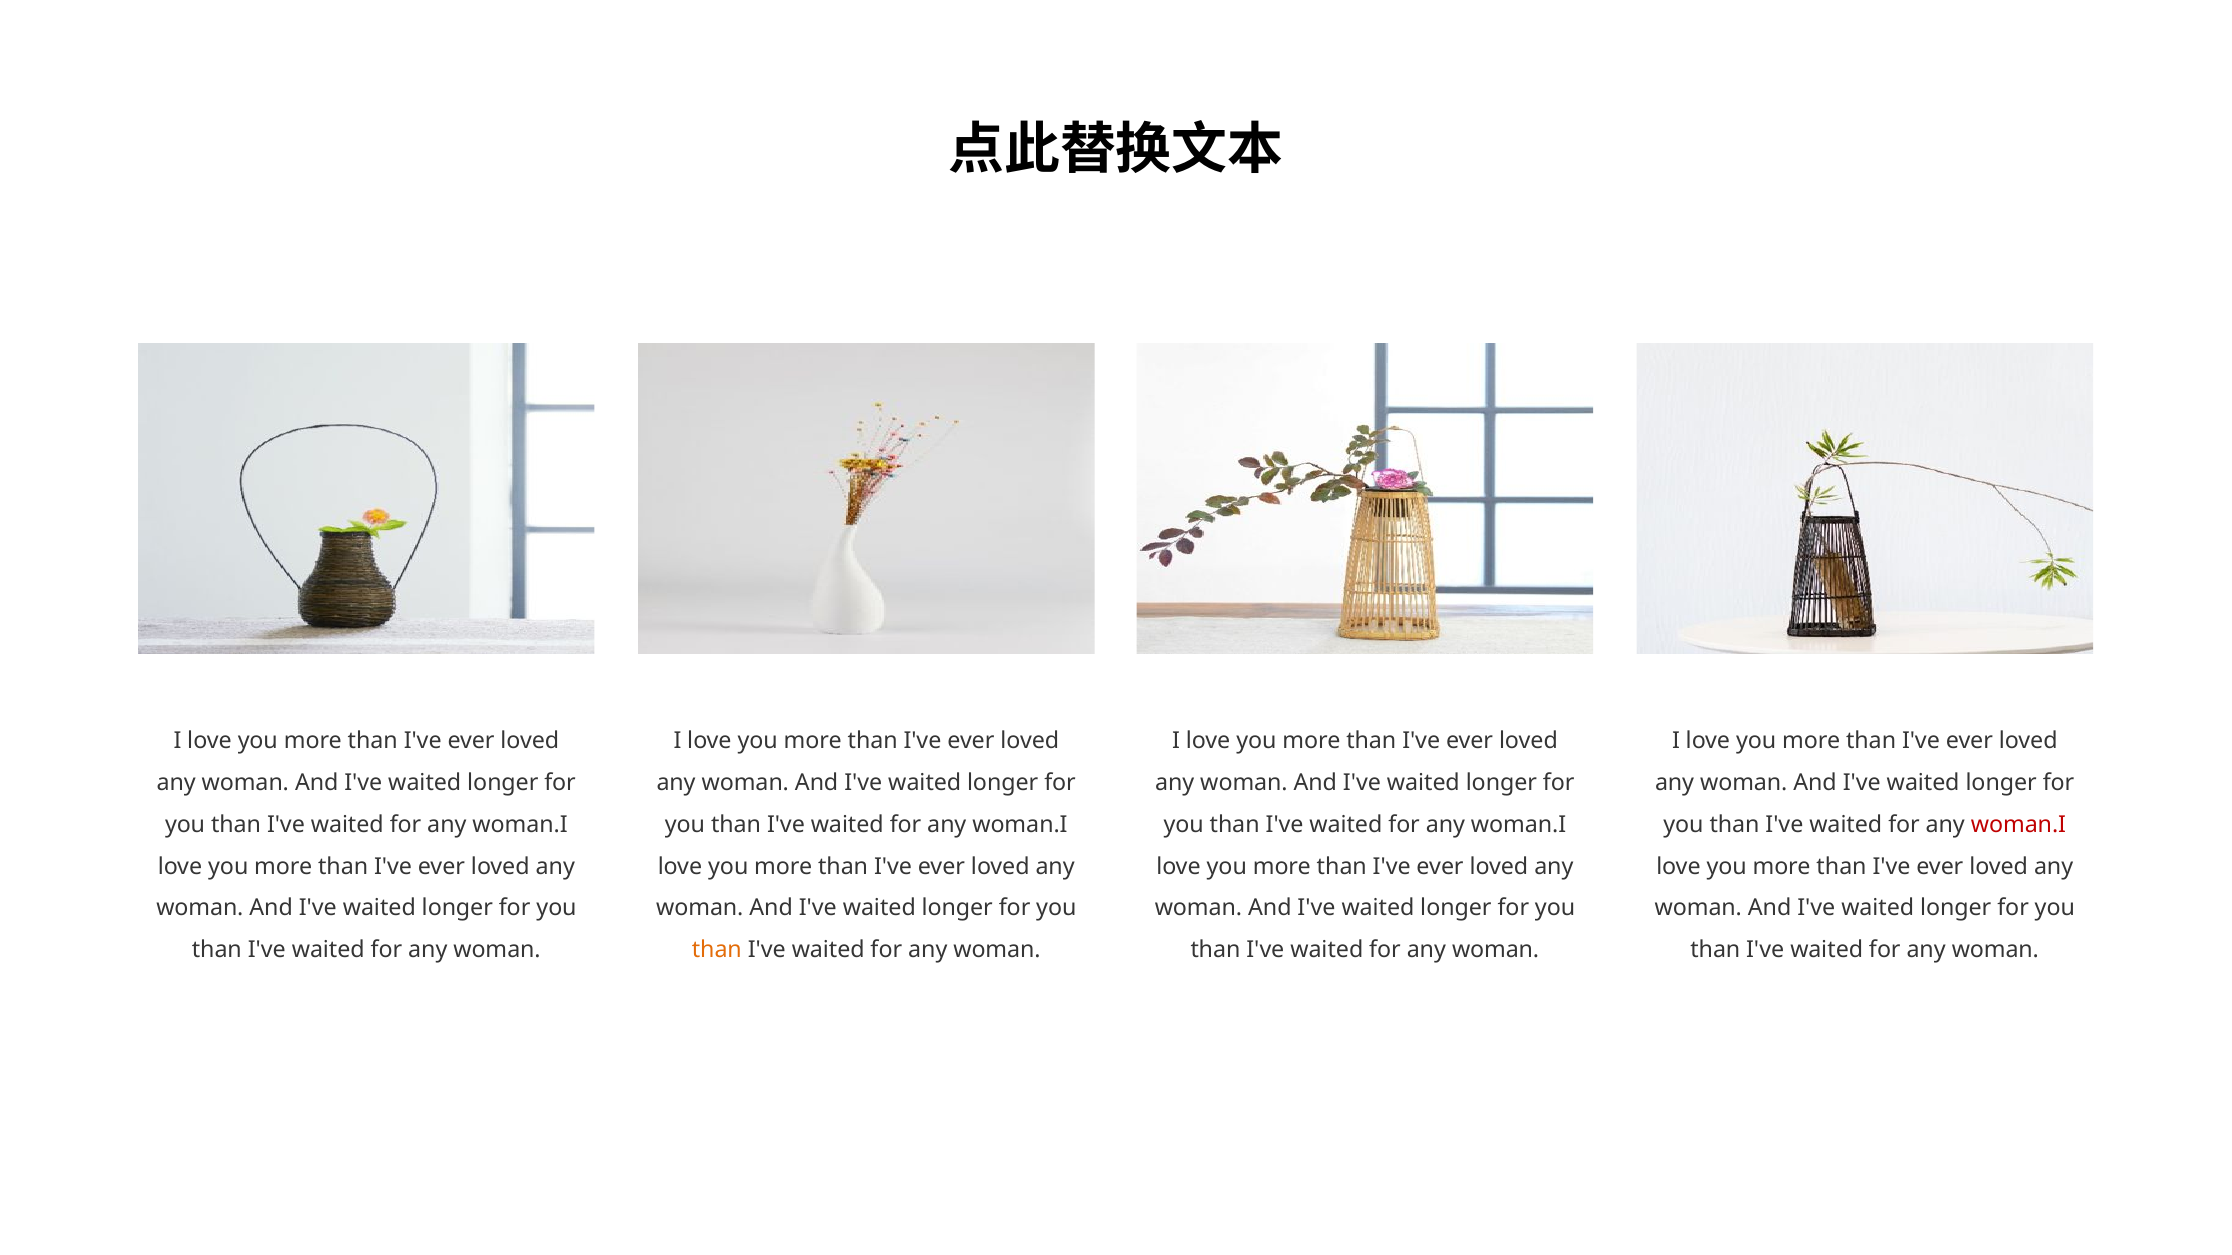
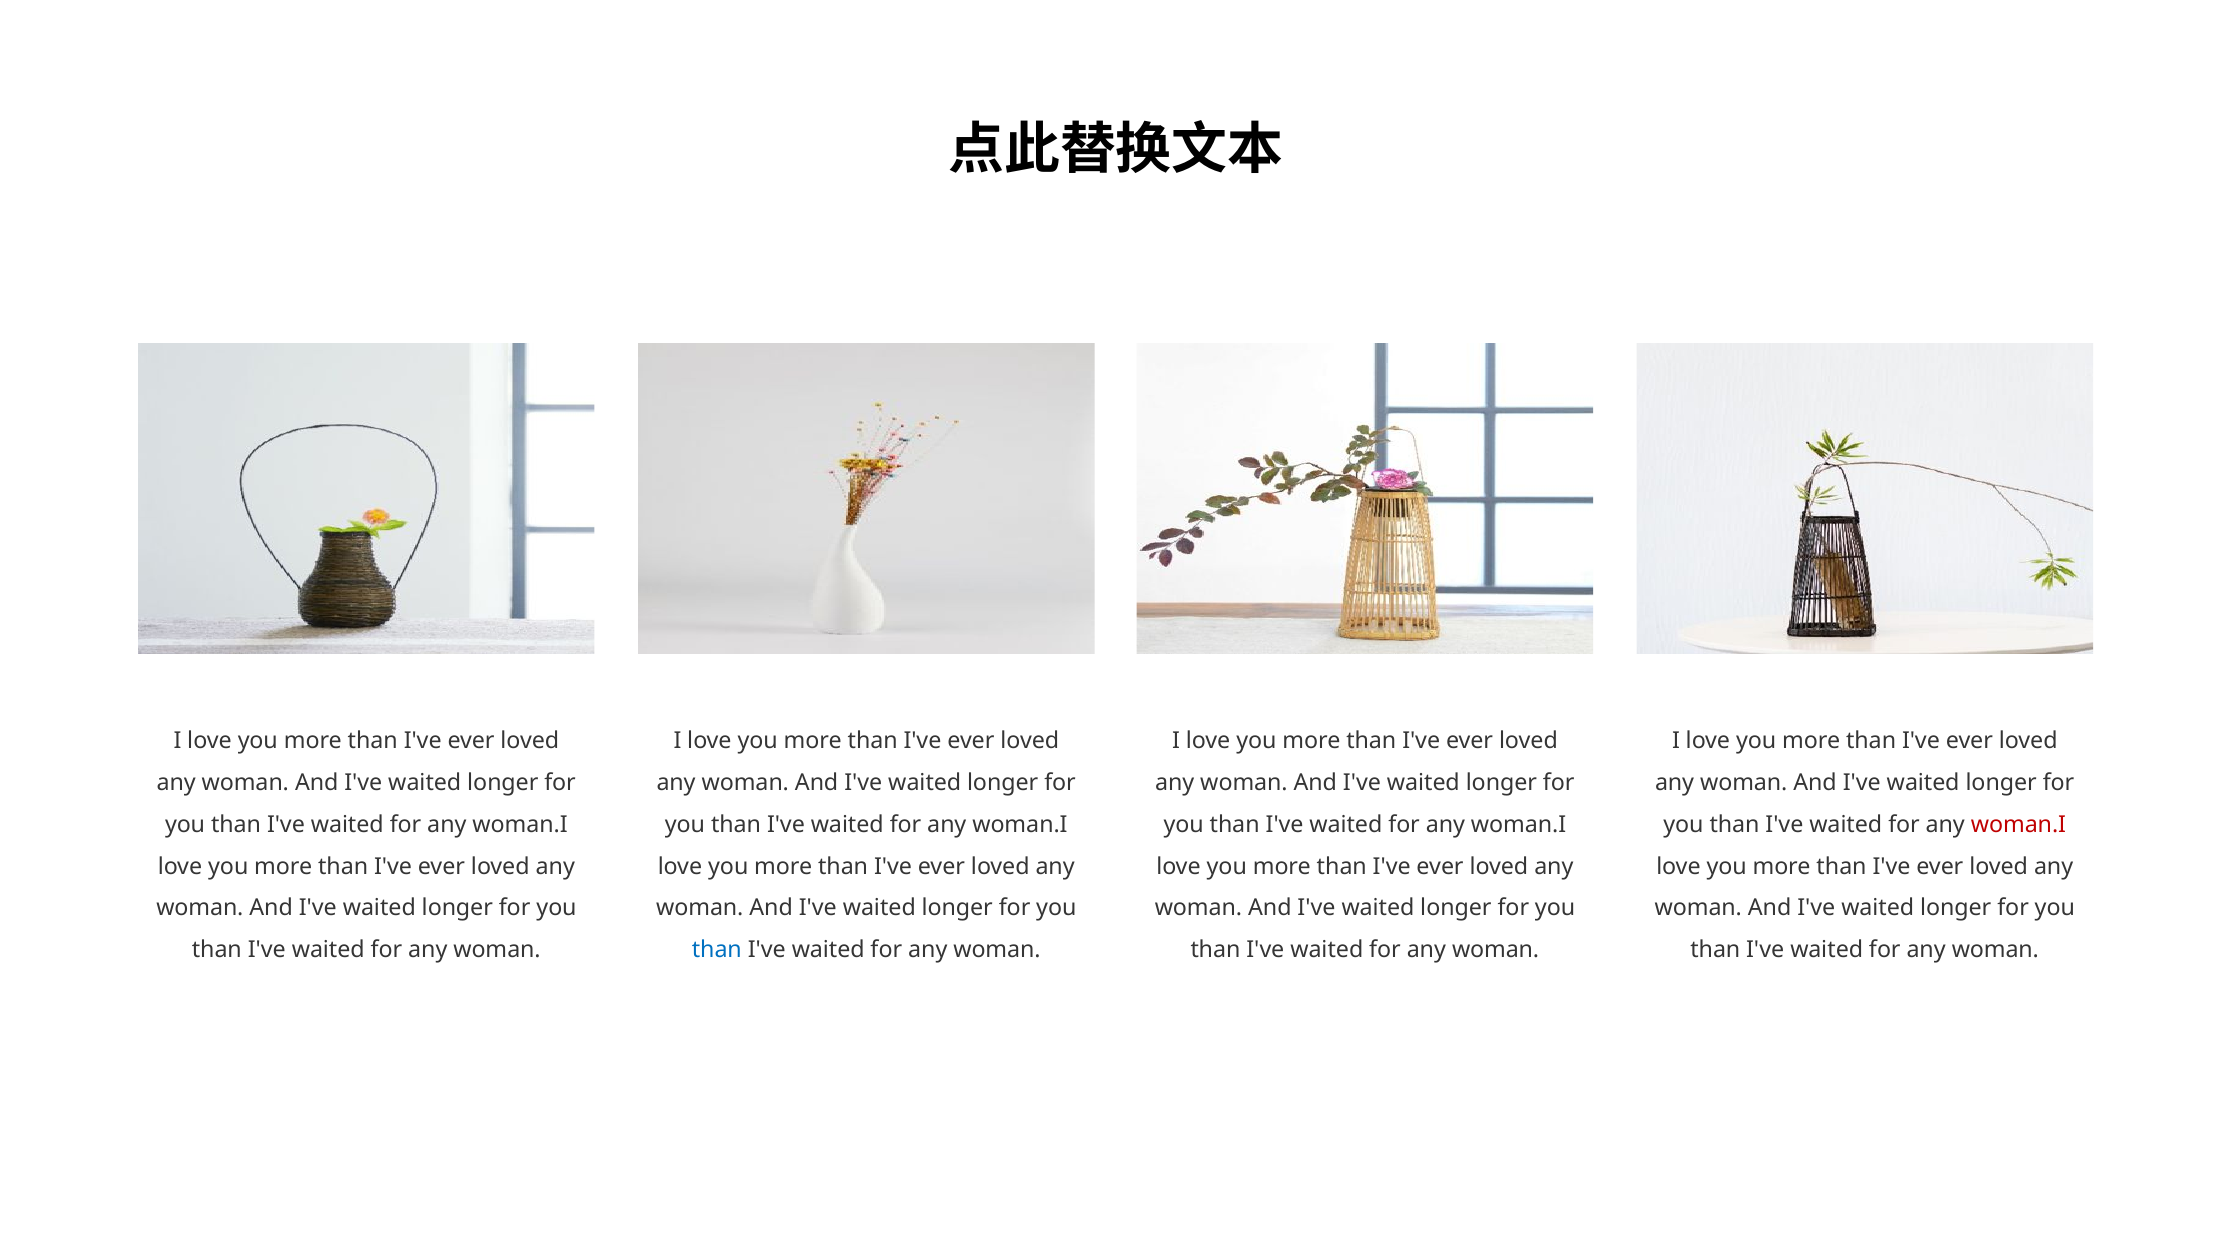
than at (717, 951) colour: orange -> blue
